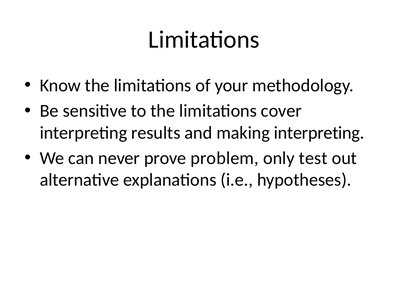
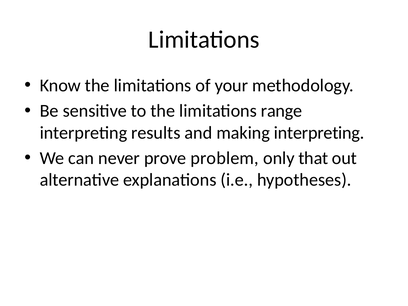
cover: cover -> range
test: test -> that
